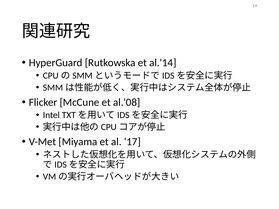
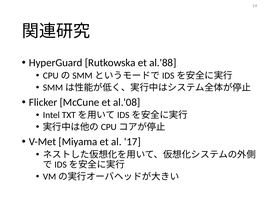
al.'14: al.'14 -> al.'88
